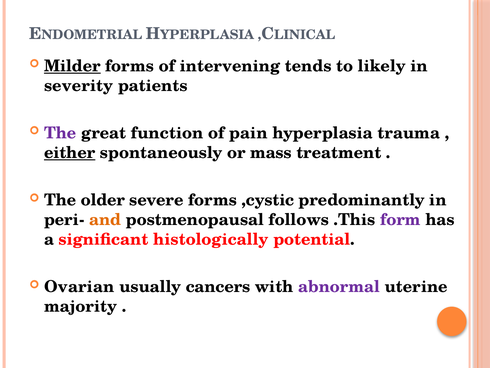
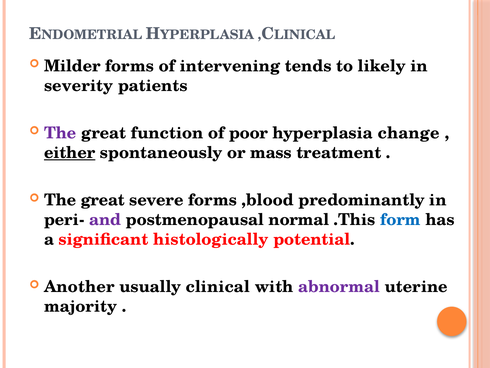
Milder underline: present -> none
pain: pain -> poor
trauma: trauma -> change
older at (103, 200): older -> great
,cystic: ,cystic -> ,blood
and colour: orange -> purple
follows: follows -> normal
form colour: purple -> blue
Ovarian: Ovarian -> Another
cancers: cancers -> clinical
